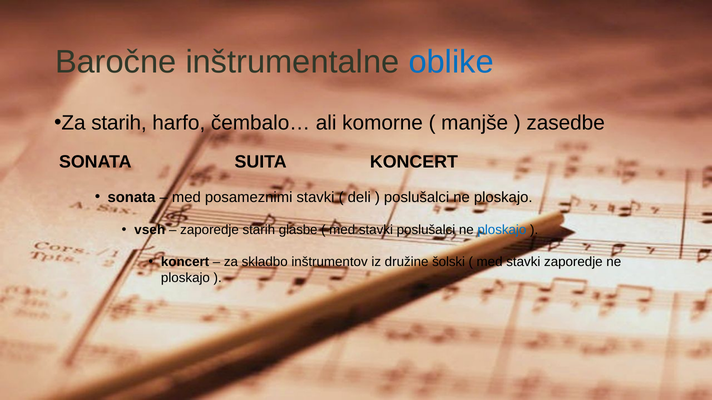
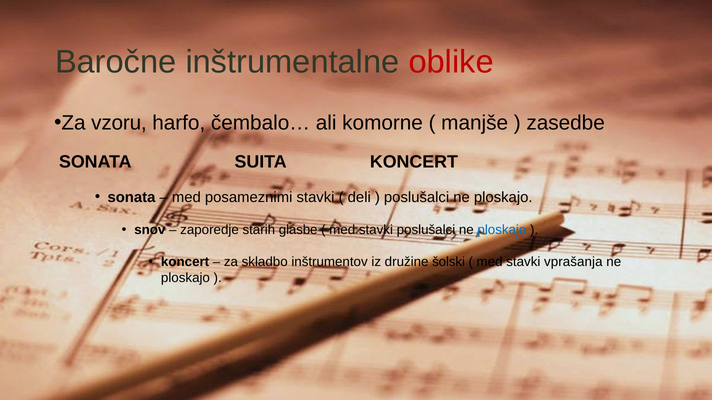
oblike colour: blue -> red
Za starih: starih -> vzoru
vseh: vseh -> snov
stavki zaporedje: zaporedje -> vprašanja
